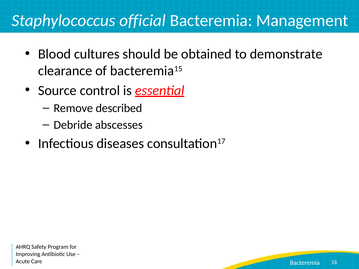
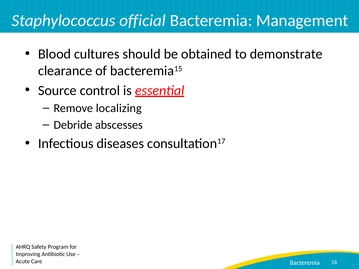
described: described -> localizing
